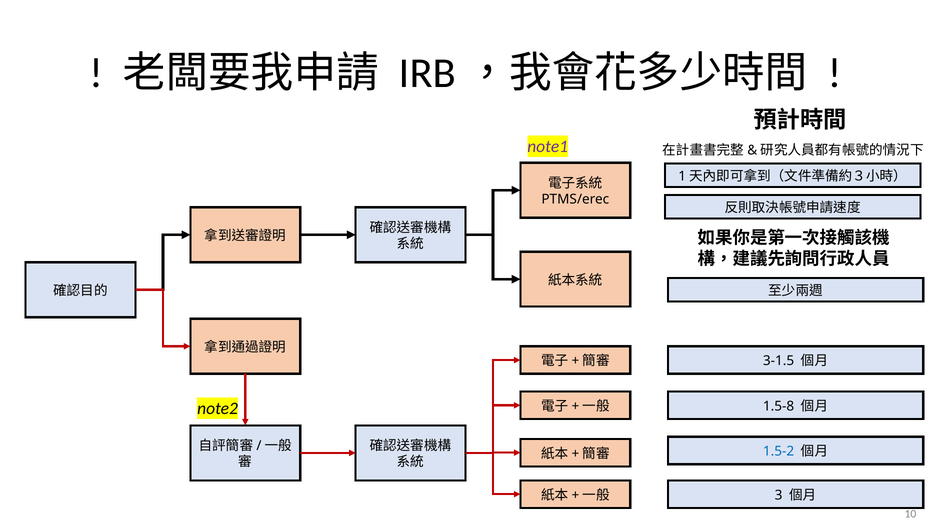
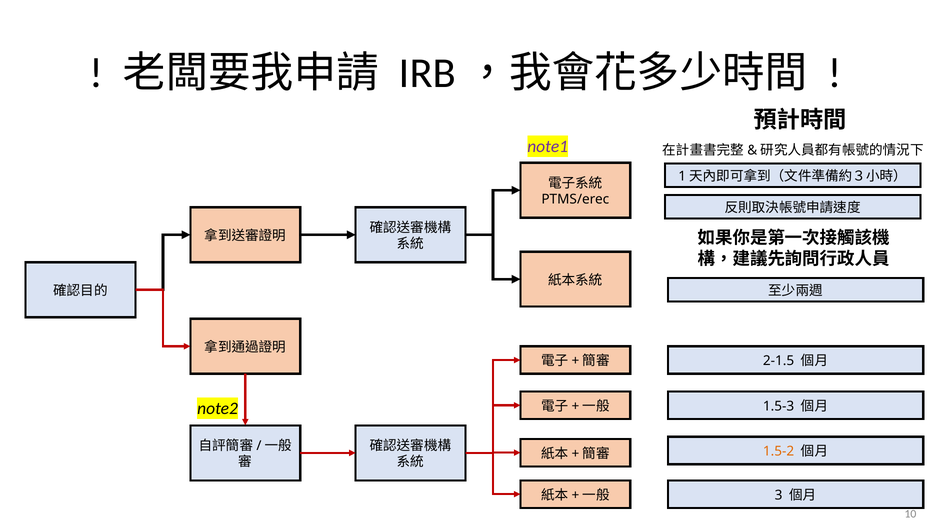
3-1.5: 3-1.5 -> 2-1.5
1.5-8: 1.5-8 -> 1.5-3
1.5-2 colour: blue -> orange
